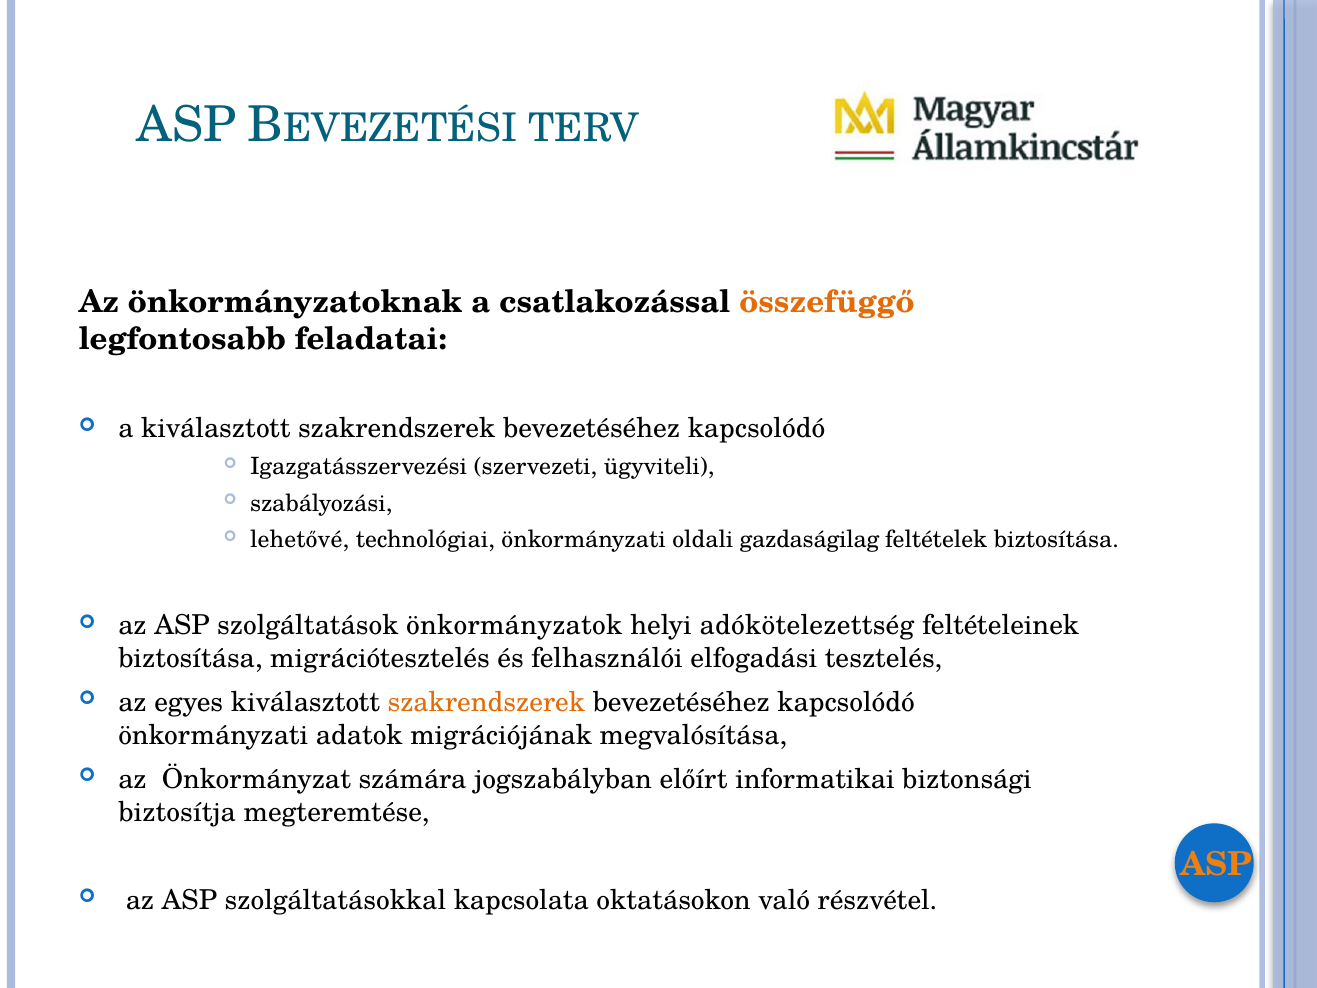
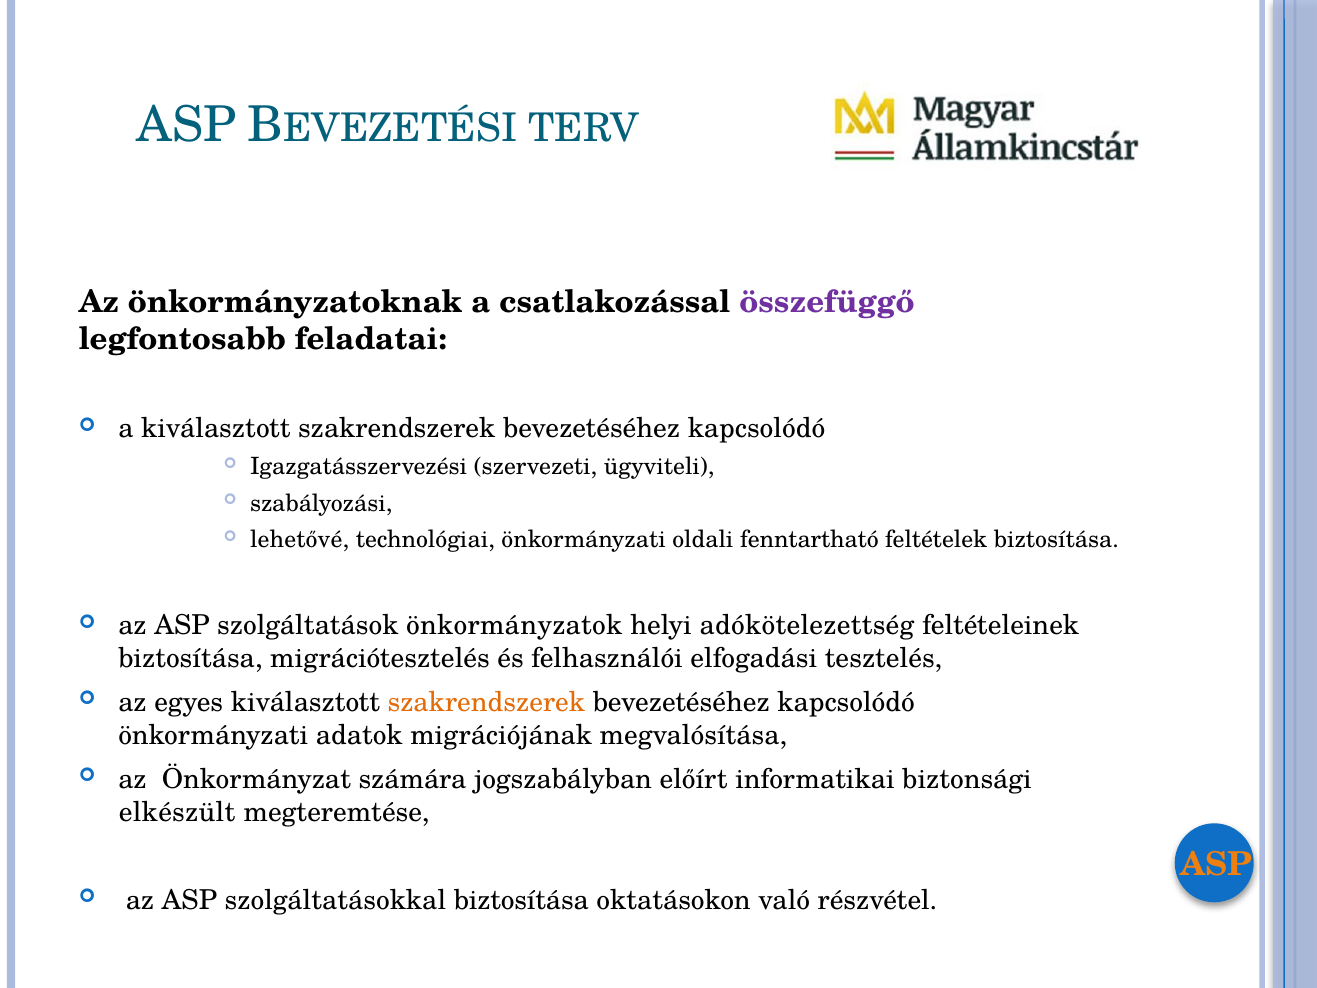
összefüggő colour: orange -> purple
gazdaságilag: gazdaságilag -> fenntartható
biztosítja: biztosítja -> elkészült
szolgáltatásokkal kapcsolata: kapcsolata -> biztosítása
